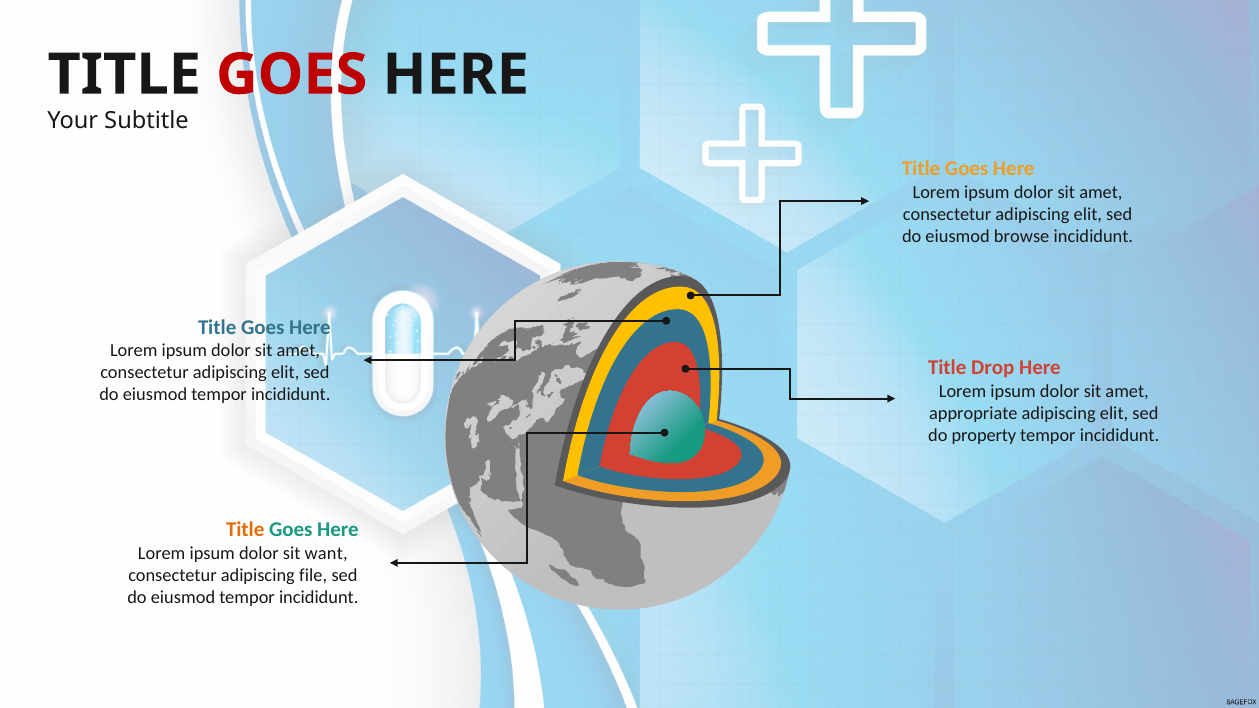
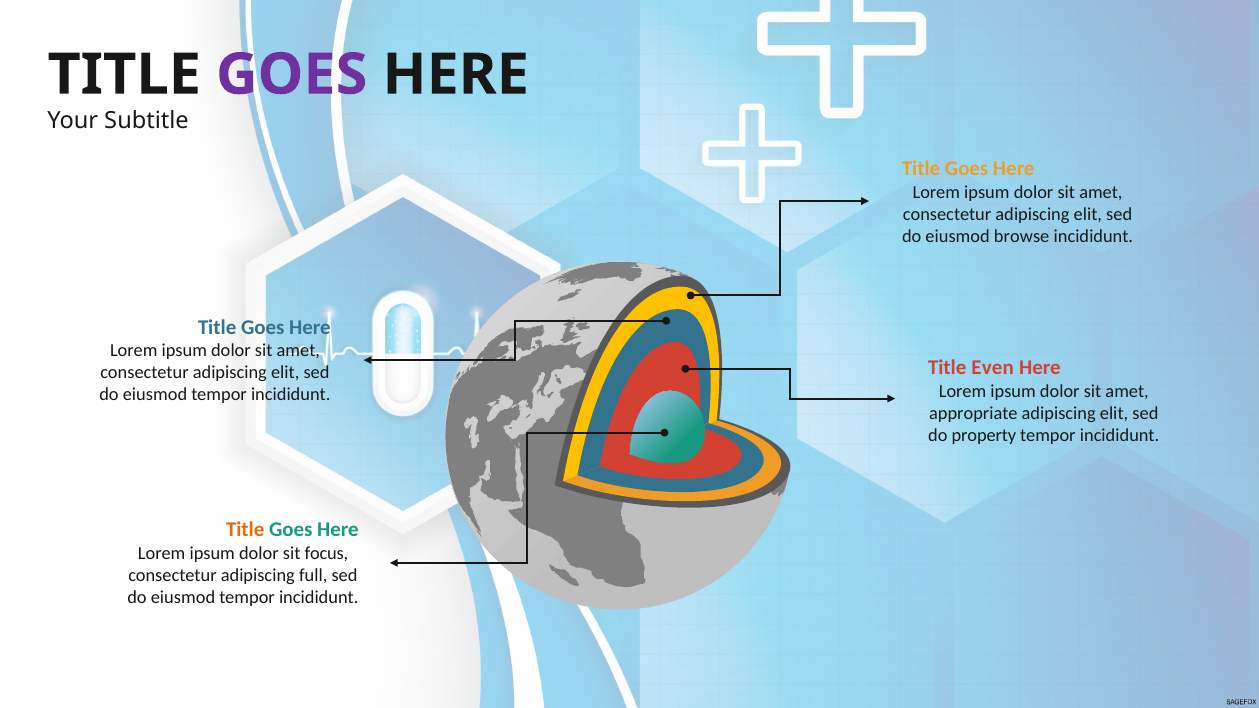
GOES at (292, 75) colour: red -> purple
Drop: Drop -> Even
want: want -> focus
file: file -> full
